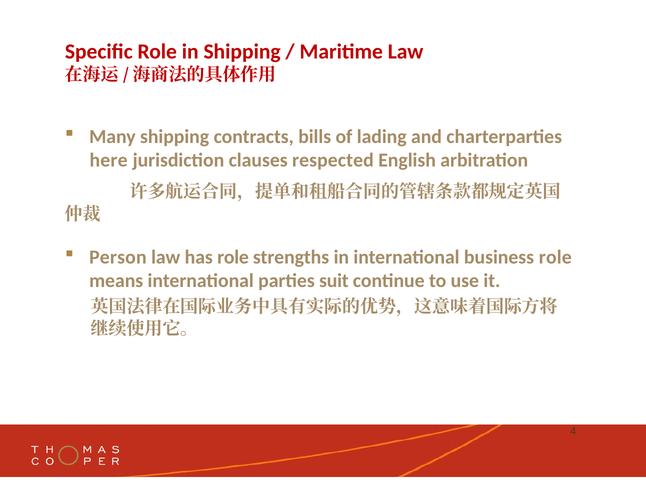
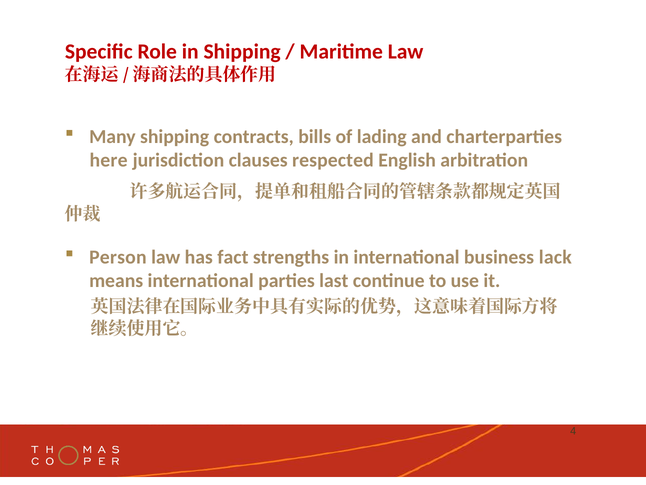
has role: role -> fact
business role: role -> lack
suit: suit -> last
